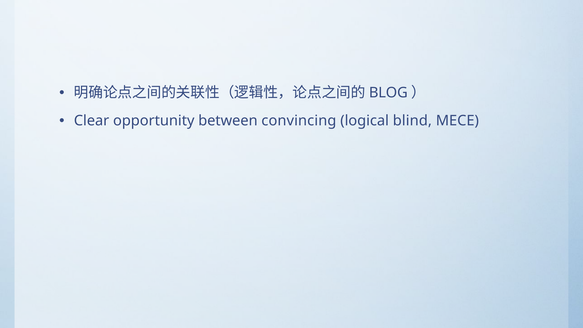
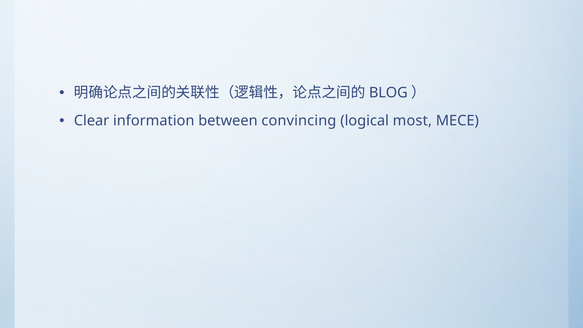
opportunity: opportunity -> information
blind: blind -> most
